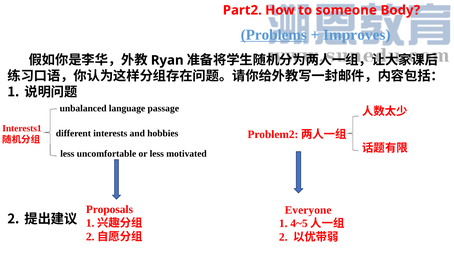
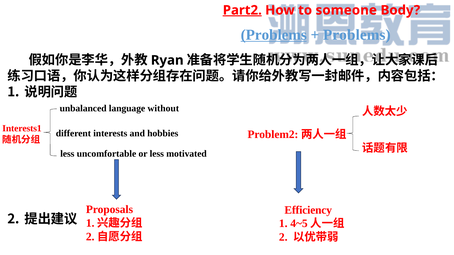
Part2 underline: none -> present
Improves at (357, 35): Improves -> Problems
passage: passage -> without
Everyone: Everyone -> Efficiency
